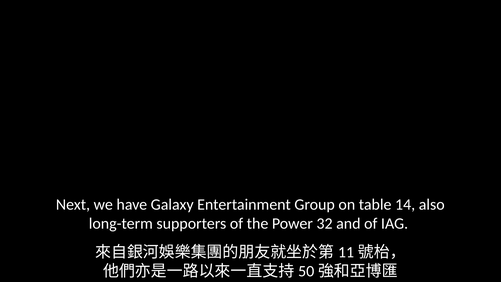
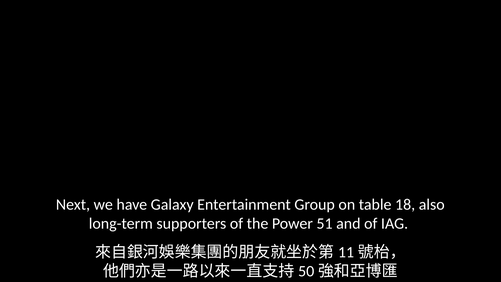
14: 14 -> 18
32: 32 -> 51
